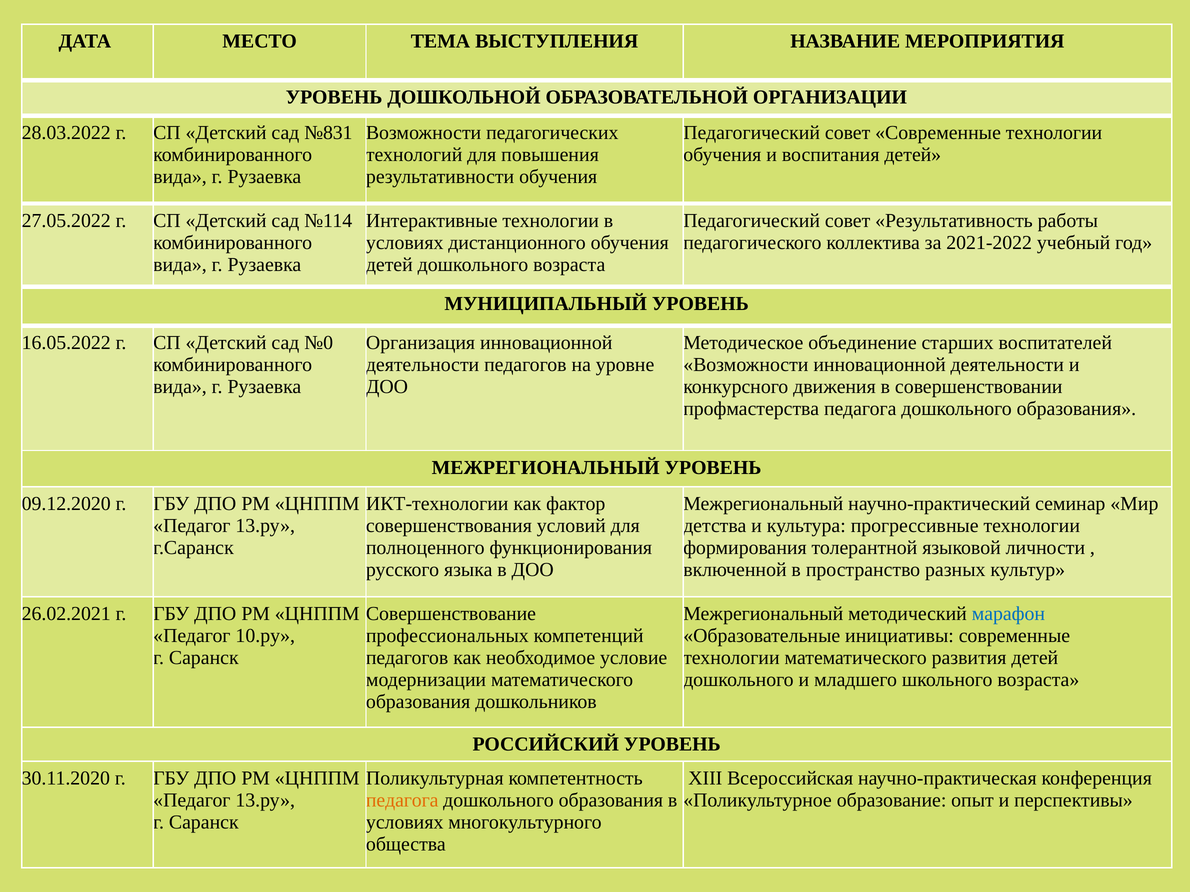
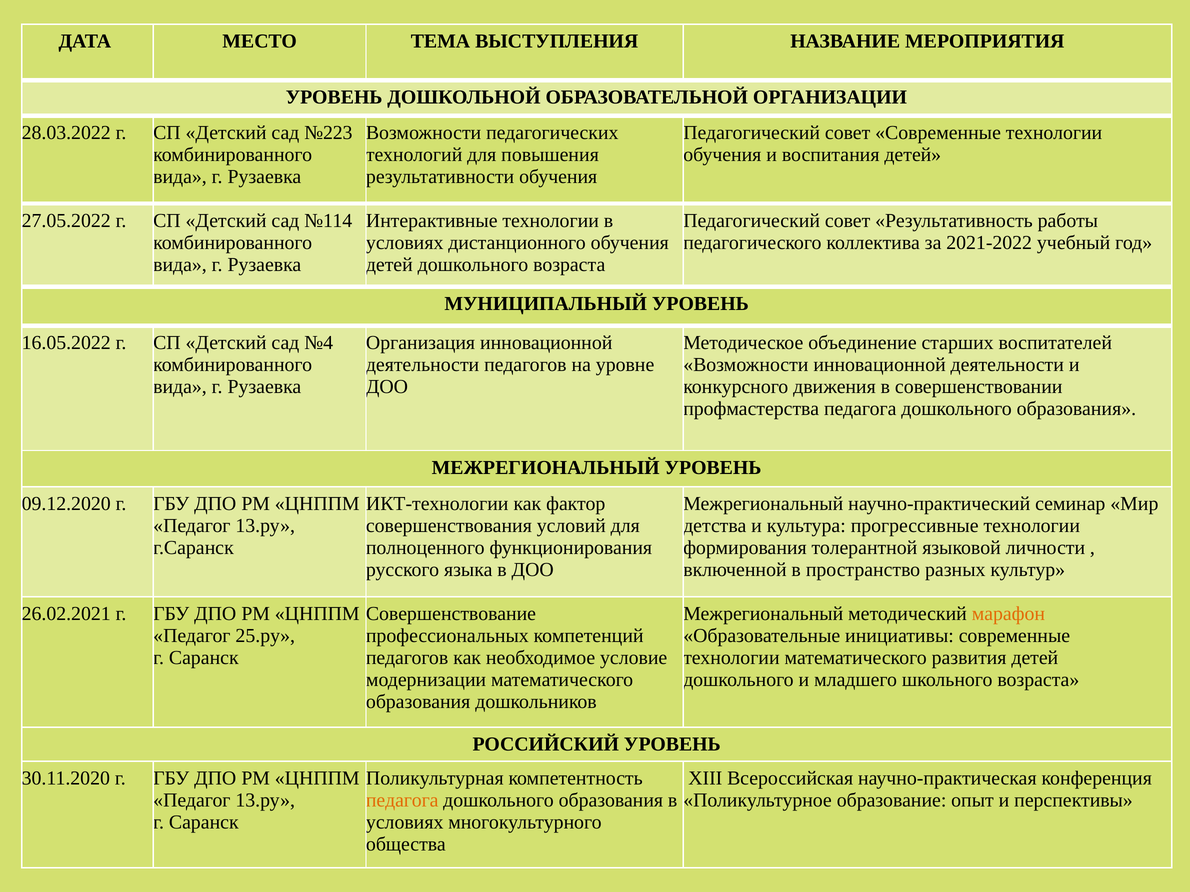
№831: №831 -> №223
№0: №0 -> №4
марафон colour: blue -> orange
10.ру: 10.ру -> 25.ру
